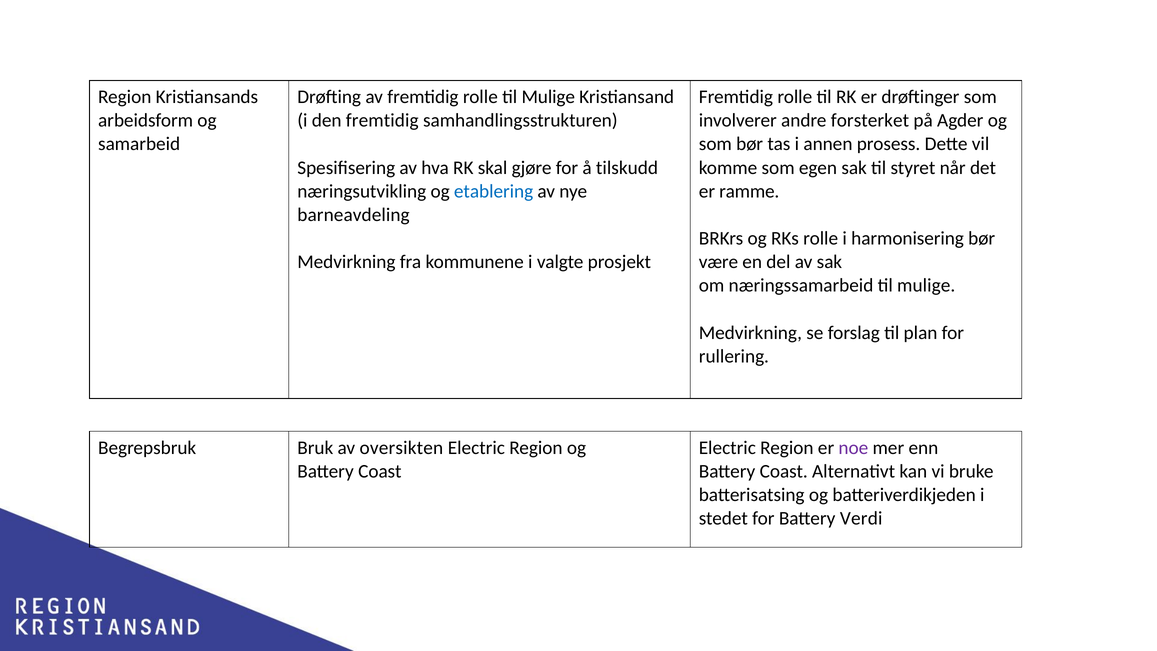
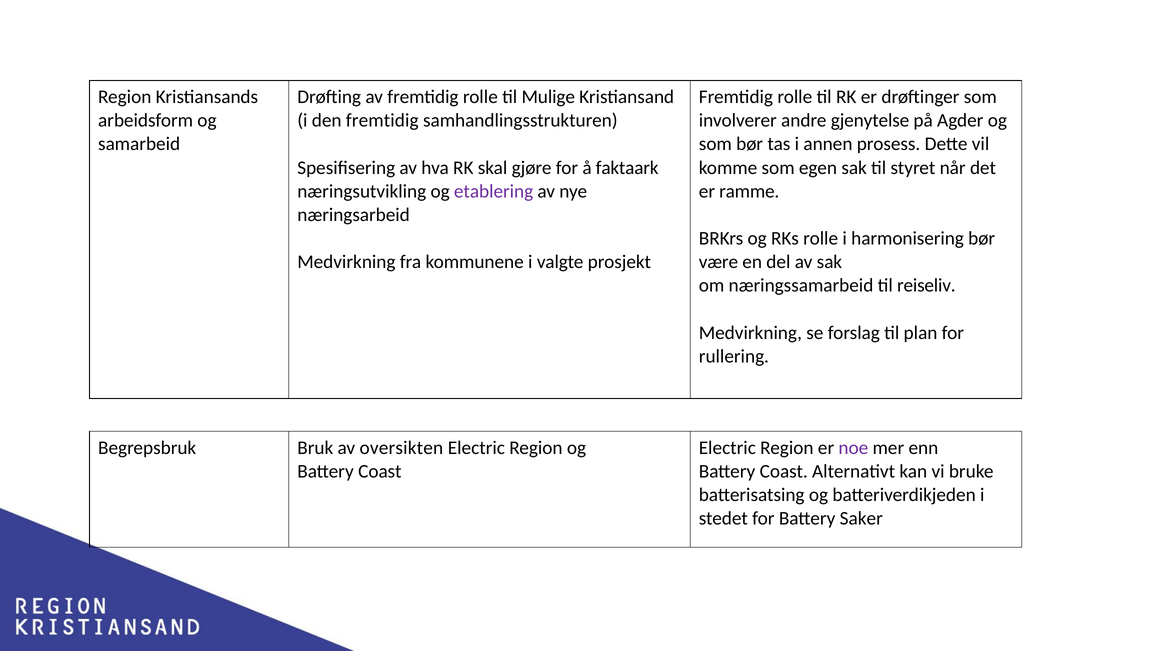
forsterket: forsterket -> gjenytelse
tilskudd: tilskudd -> faktaark
etablering colour: blue -> purple
barneavdeling: barneavdeling -> næringsarbeid
næringssamarbeid til mulige: mulige -> reiseliv
Verdi: Verdi -> Saker
